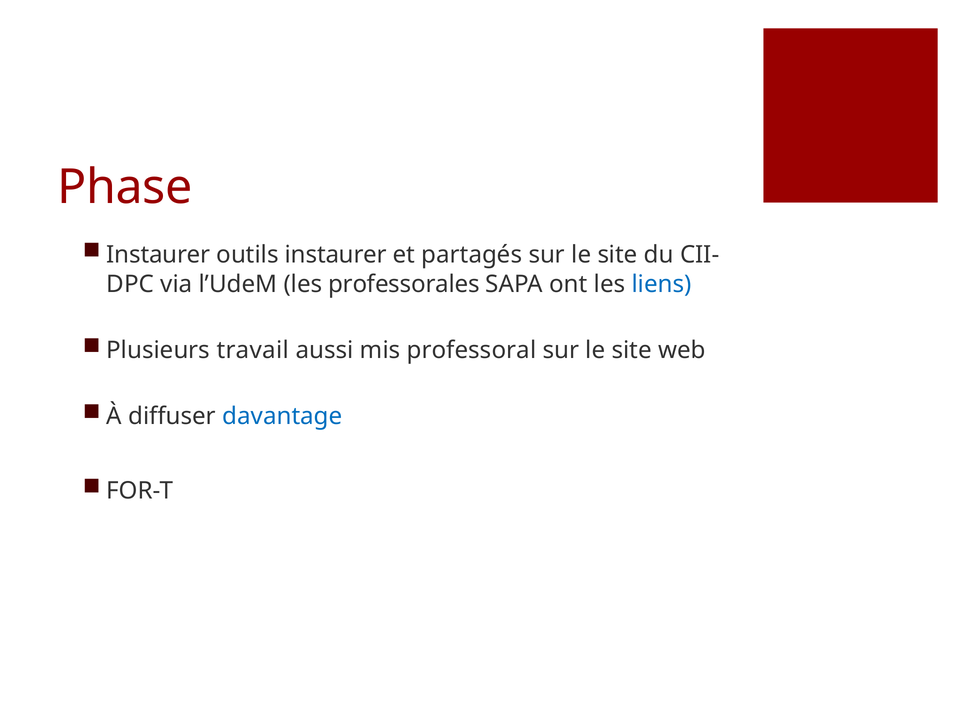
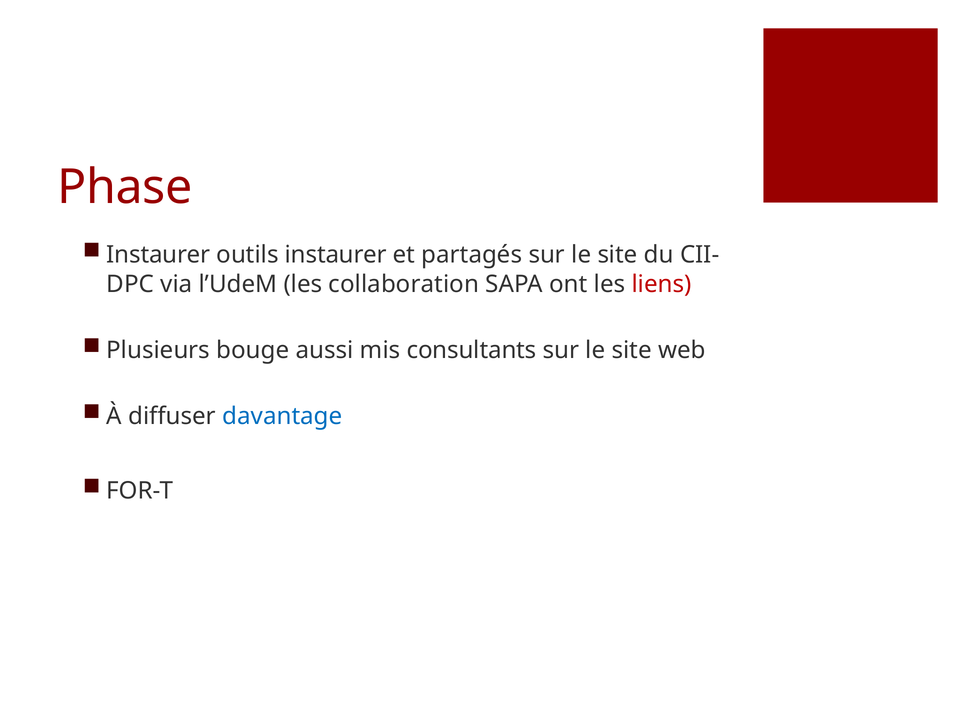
professorales: professorales -> collaboration
liens colour: blue -> red
travail: travail -> bouge
professoral: professoral -> consultants
